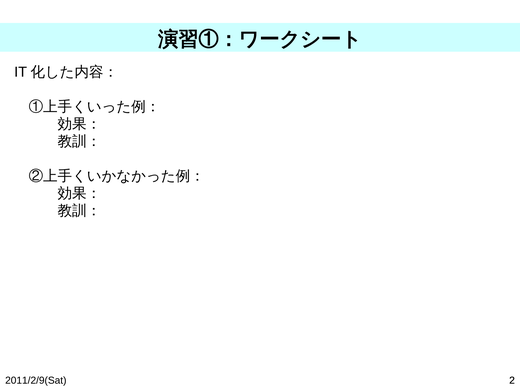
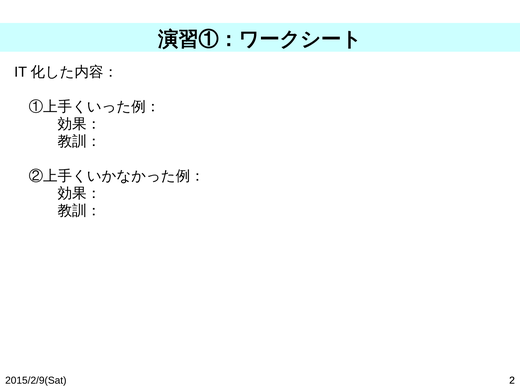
2011/2/9(Sat: 2011/2/9(Sat -> 2015/2/9(Sat
